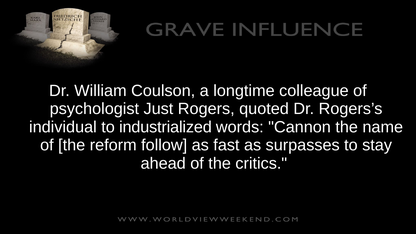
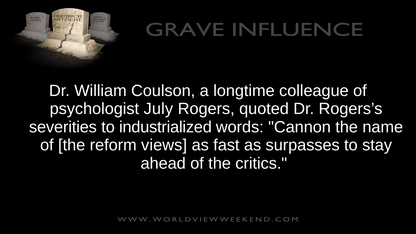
Just: Just -> July
individual: individual -> severities
follow: follow -> views
